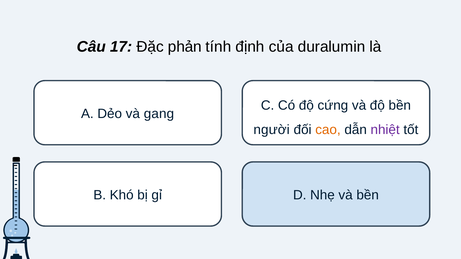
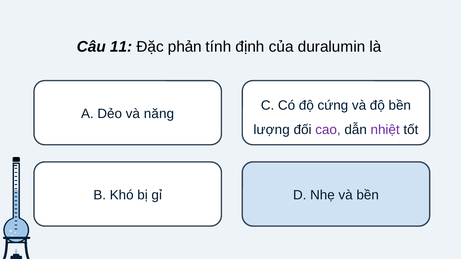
17: 17 -> 11
gang: gang -> năng
người: người -> lượng
cao colour: orange -> purple
